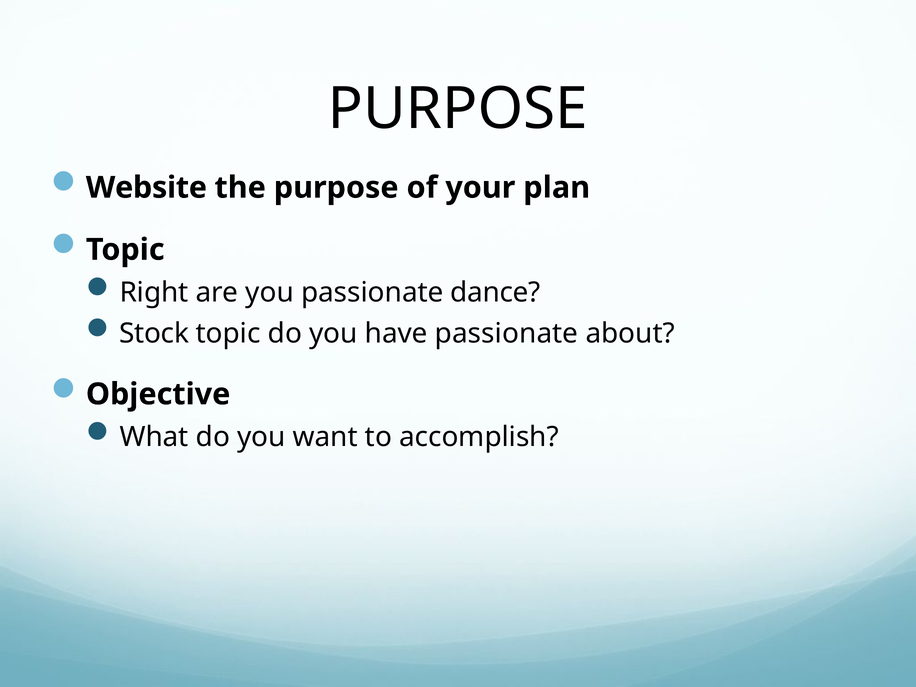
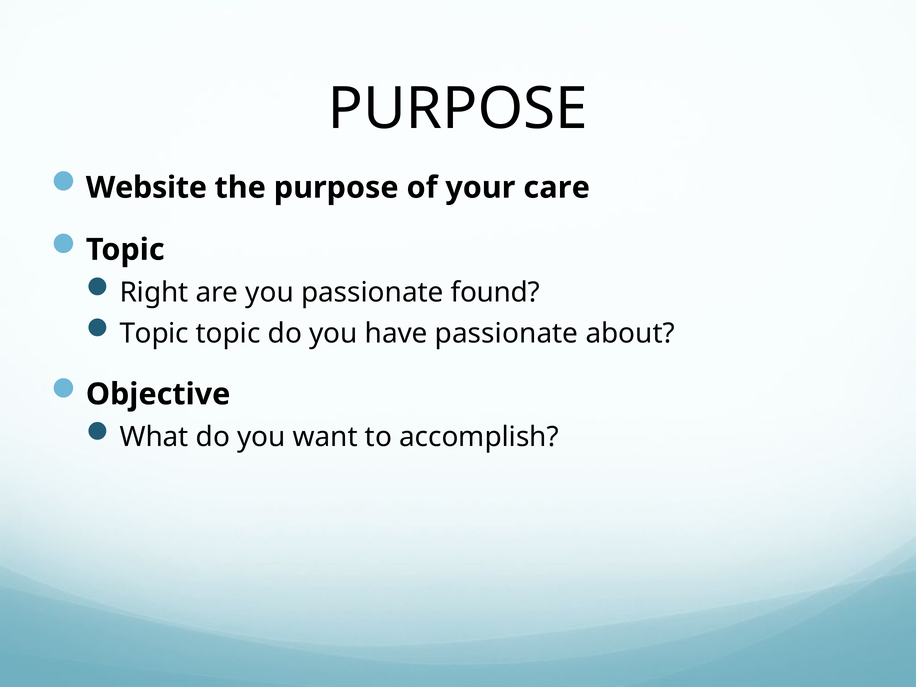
plan: plan -> care
dance: dance -> found
Stock at (154, 334): Stock -> Topic
